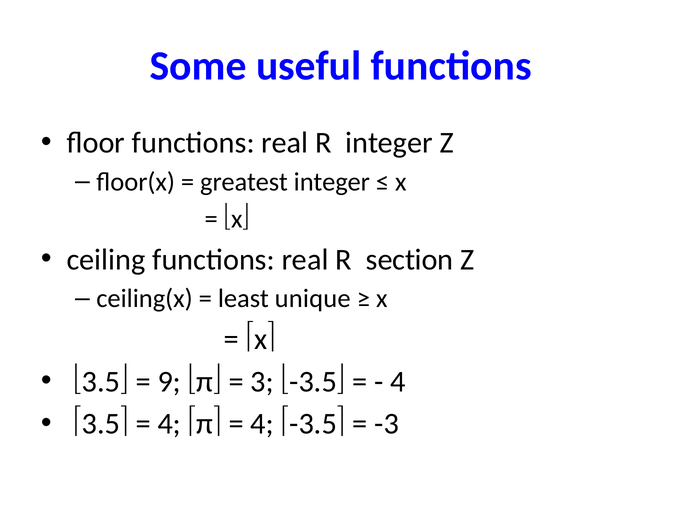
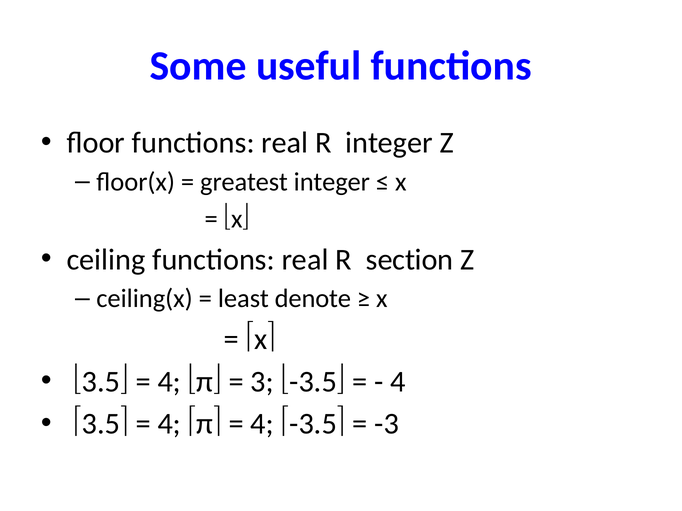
unique: unique -> denote
9 at (169, 382): 9 -> 4
